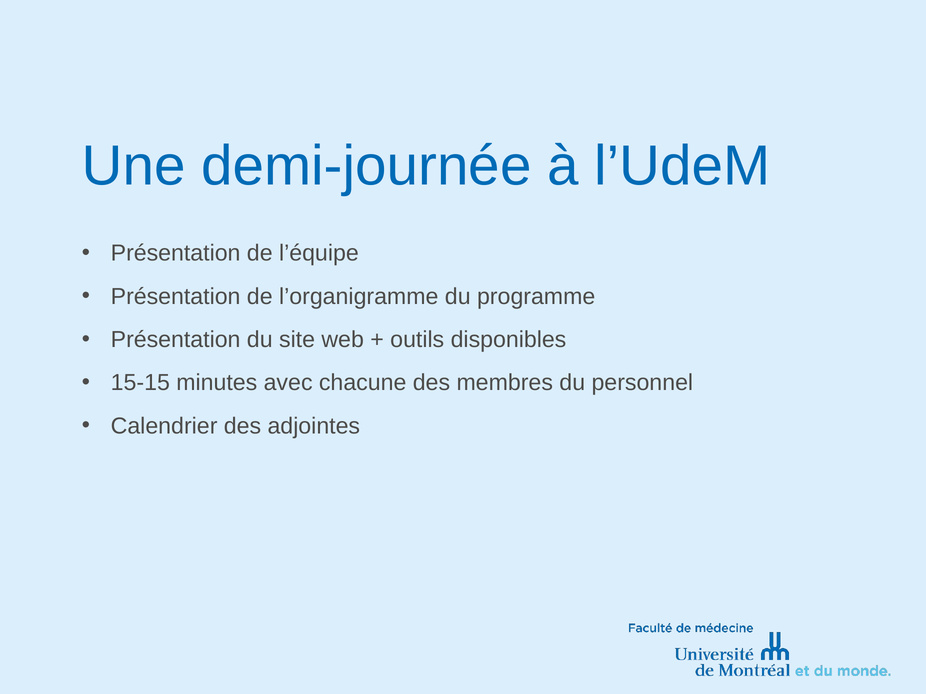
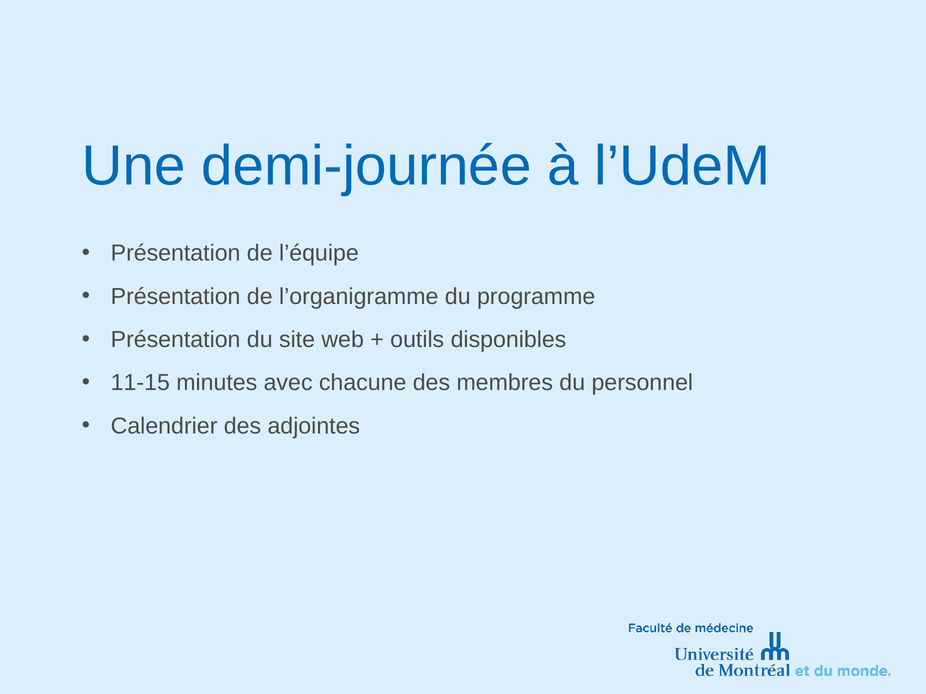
15-15: 15-15 -> 11-15
